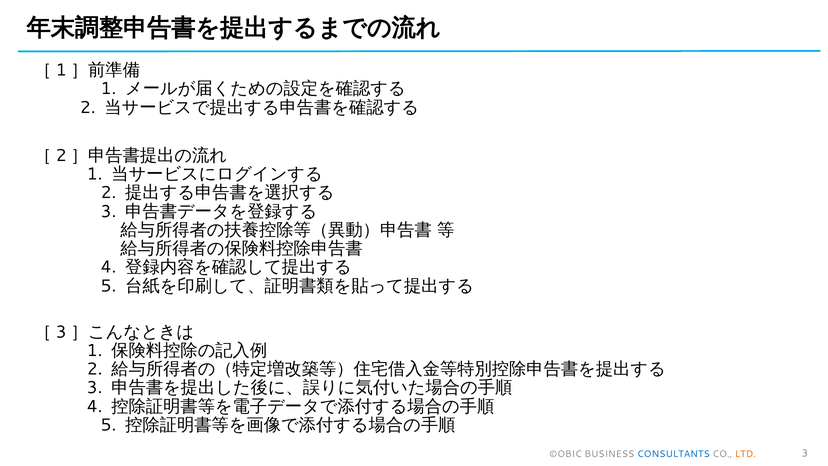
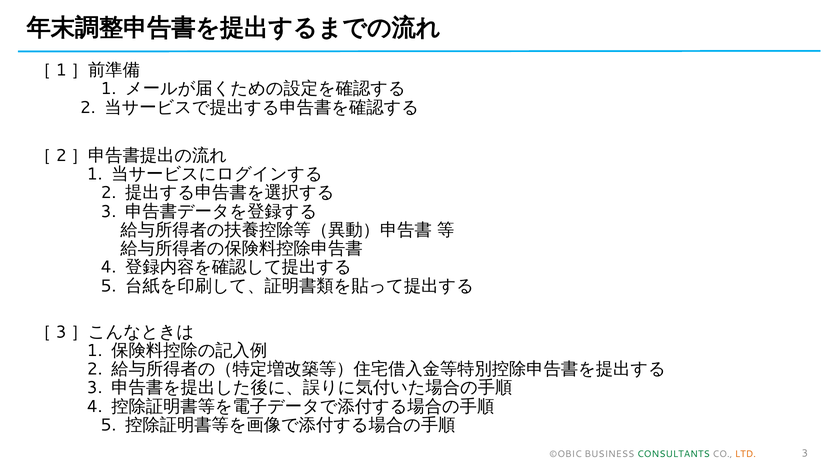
CONSULTANTS colour: blue -> green
